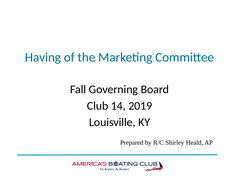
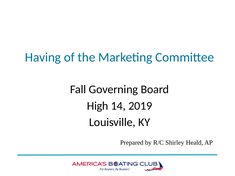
Club: Club -> High
